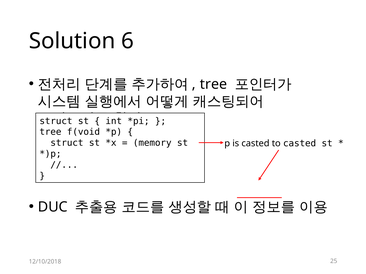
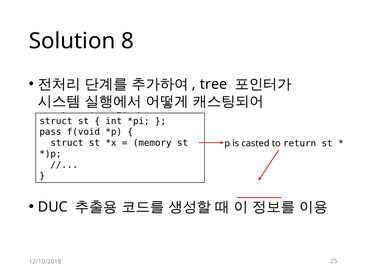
6: 6 -> 8
tree at (50, 132): tree -> pass
to casted: casted -> return
